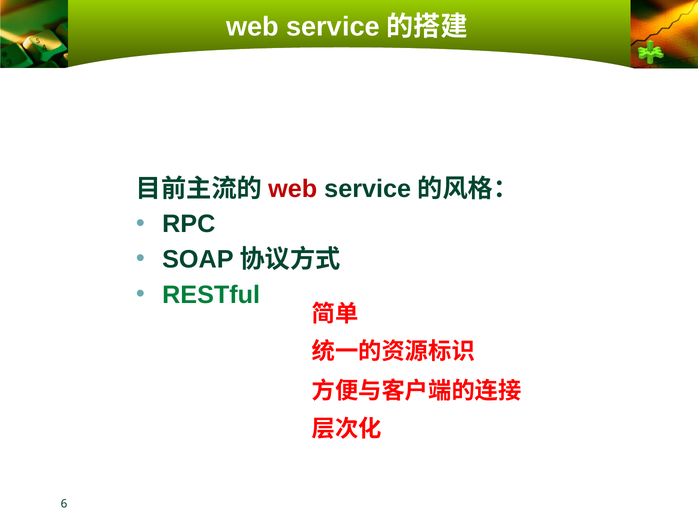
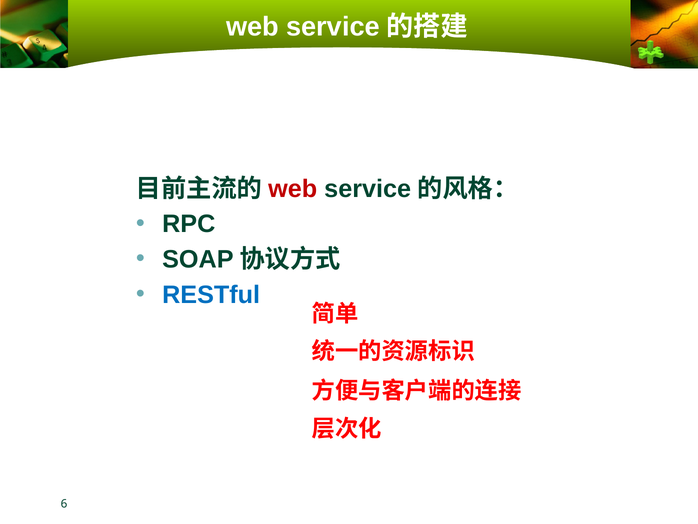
RESTful colour: green -> blue
